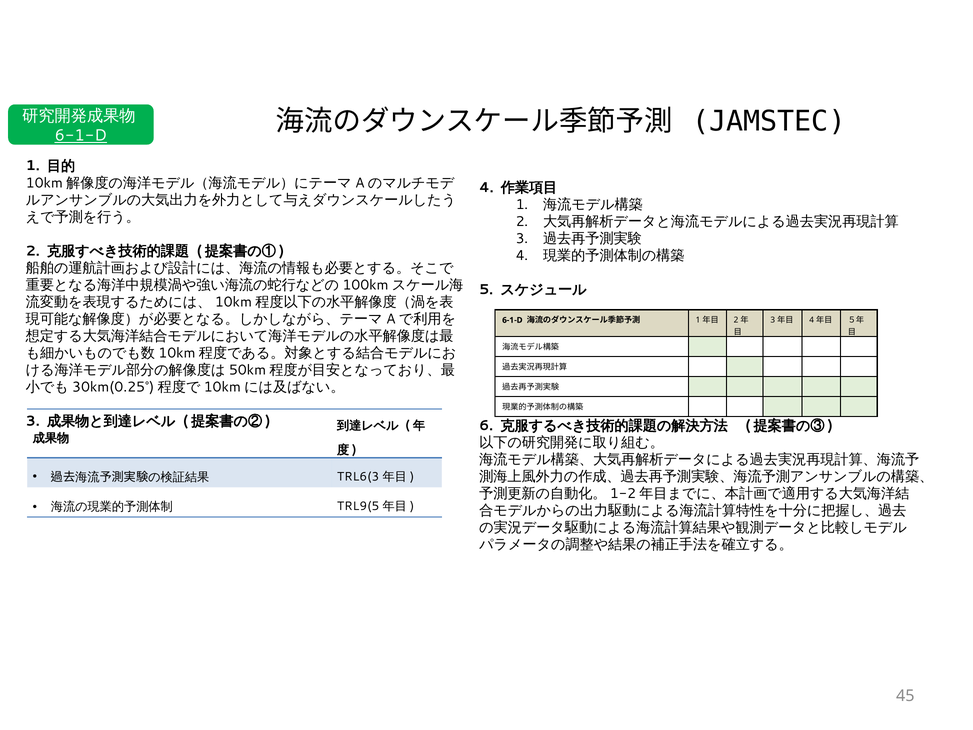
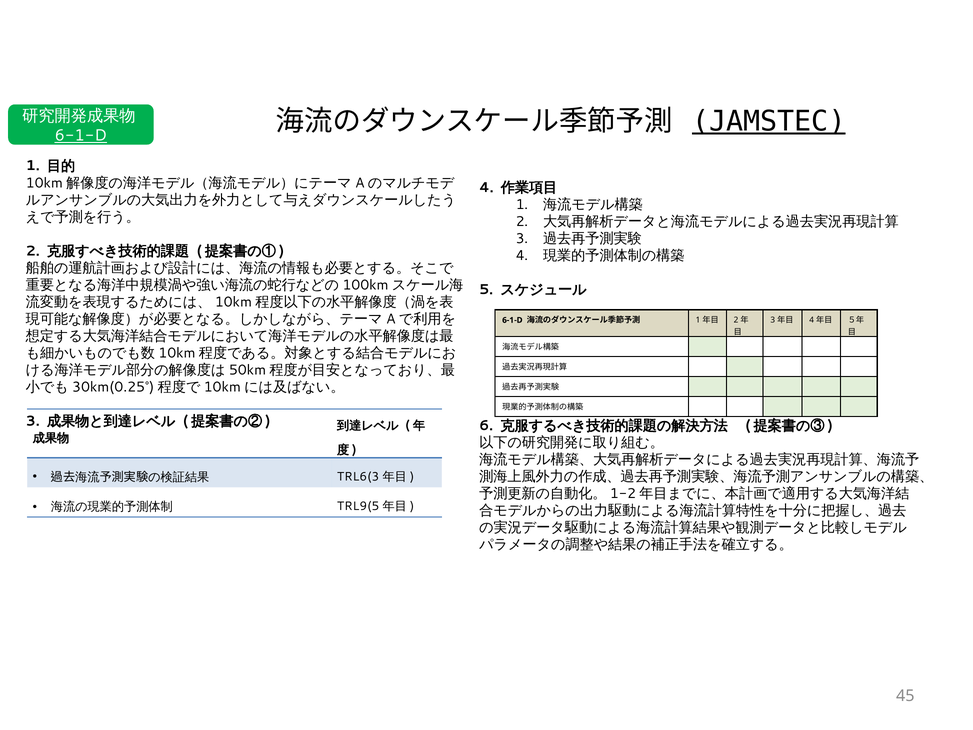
JAMSTEC underline: none -> present
